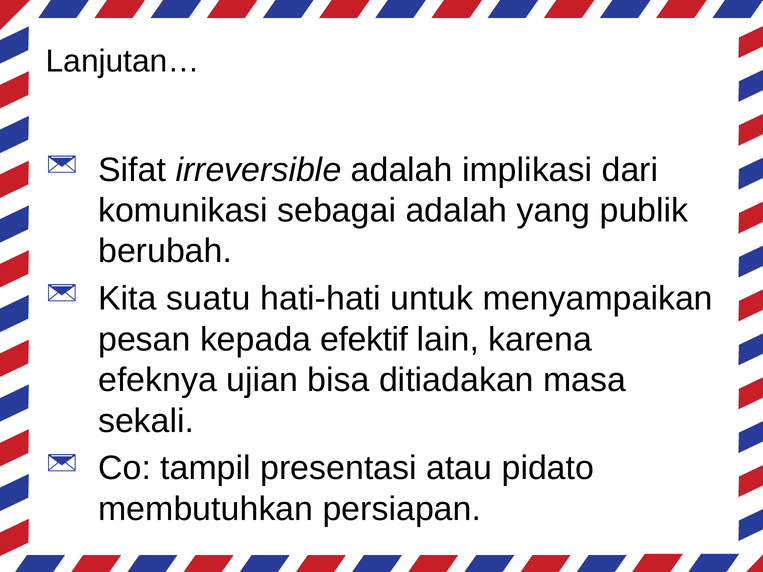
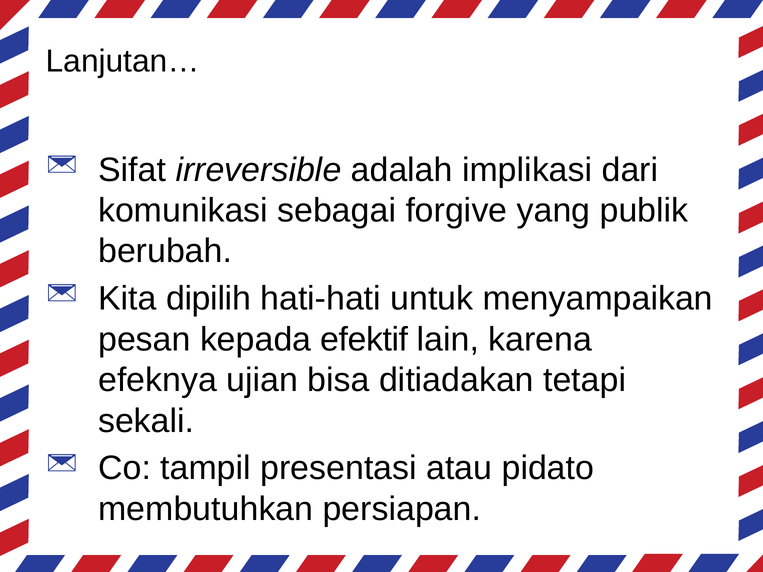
sebagai adalah: adalah -> forgive
suatu: suatu -> dipilih
masa: masa -> tetapi
